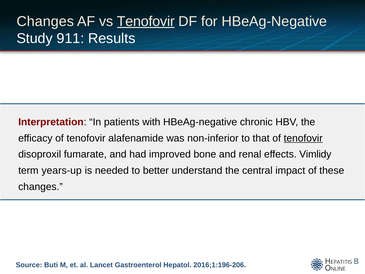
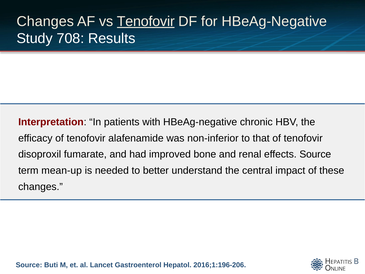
911: 911 -> 708
tenofovir at (303, 138) underline: present -> none
effects Vimlidy: Vimlidy -> Source
years-up: years-up -> mean-up
